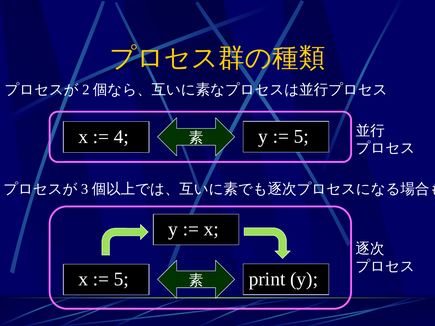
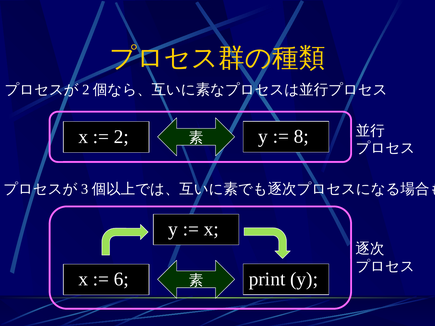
4: 4 -> 2
5 at (301, 137): 5 -> 8
5 at (121, 279): 5 -> 6
